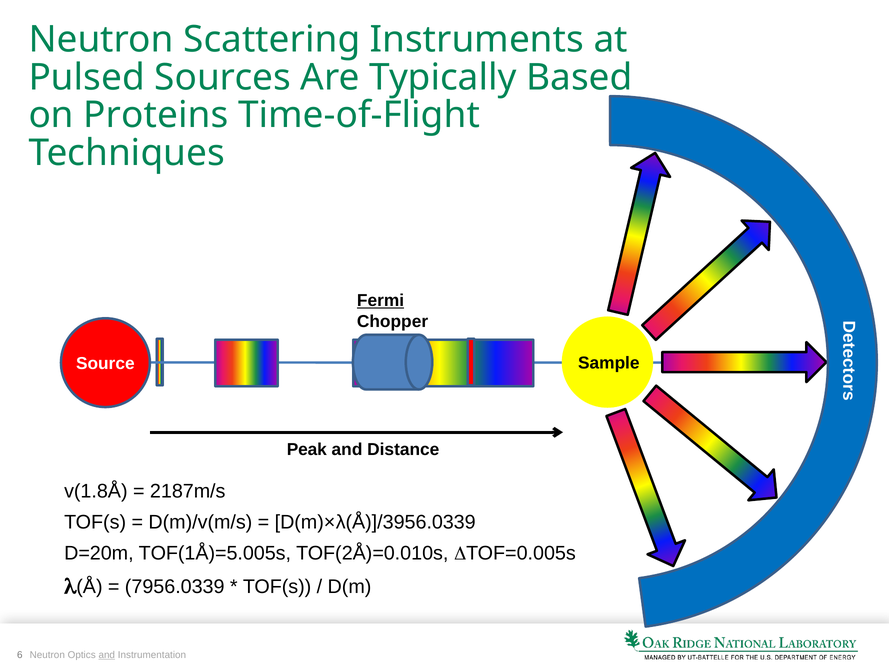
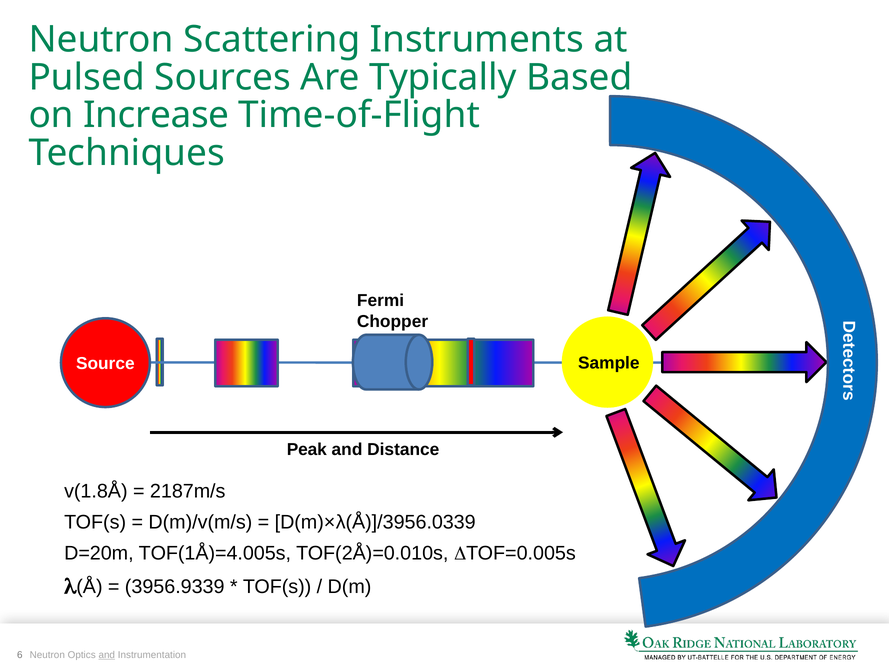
Proteins: Proteins -> Increase
Fermi underline: present -> none
TOF(1Å)=5.005s: TOF(1Å)=5.005s -> TOF(1Å)=4.005s
7956.0339: 7956.0339 -> 3956.9339
